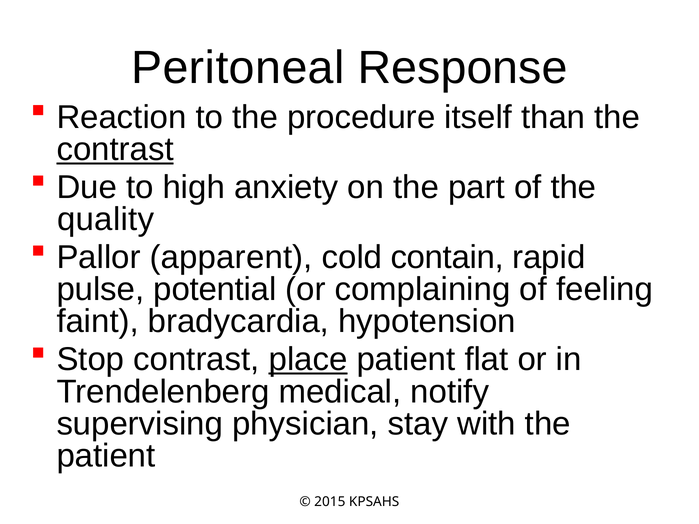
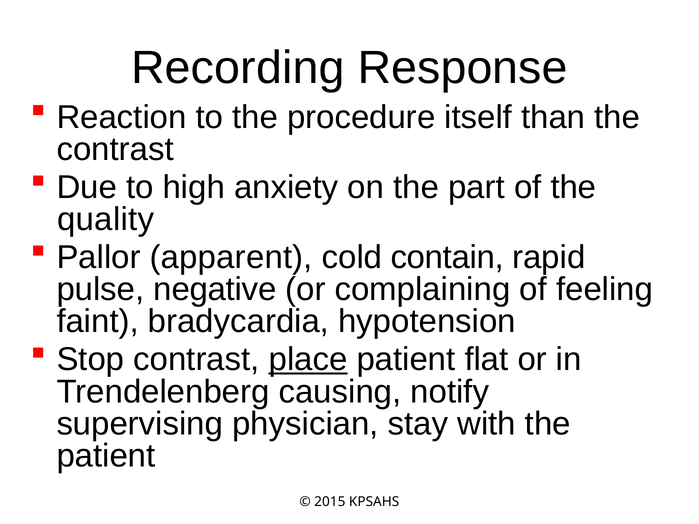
Peritoneal: Peritoneal -> Recording
contrast at (115, 149) underline: present -> none
potential: potential -> negative
medical: medical -> causing
